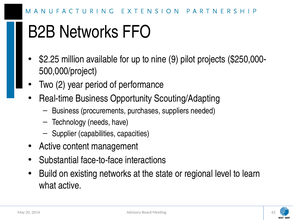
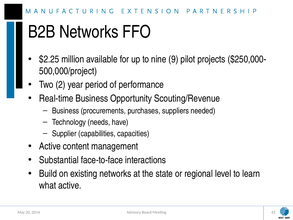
Scouting/Adapting: Scouting/Adapting -> Scouting/Revenue
